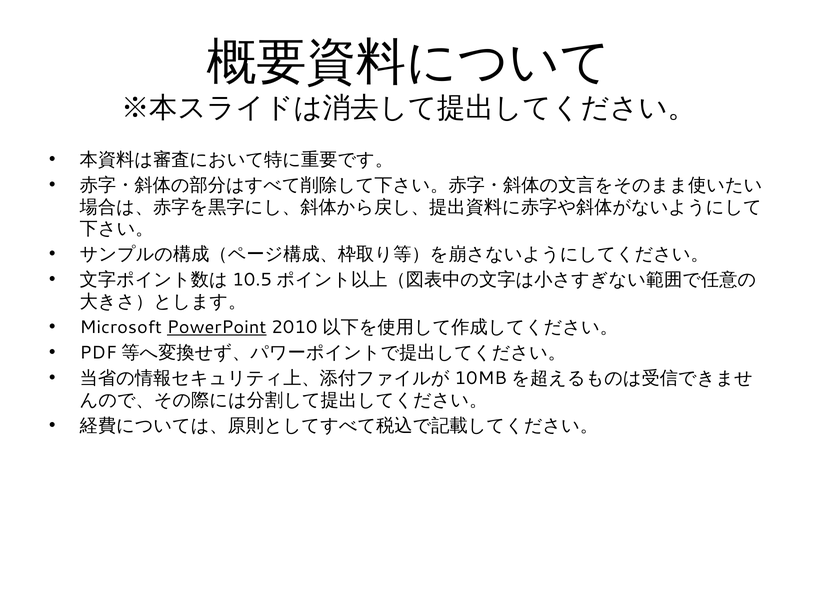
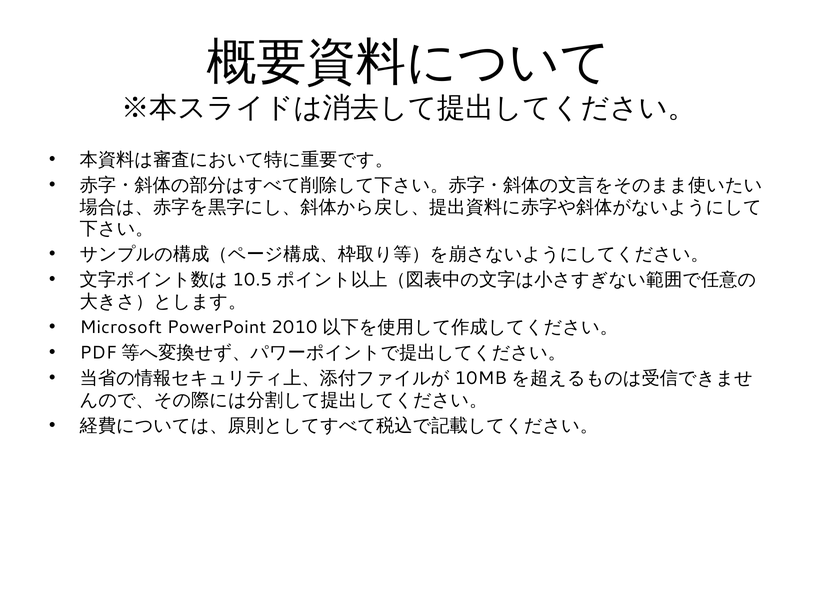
PowerPoint underline: present -> none
